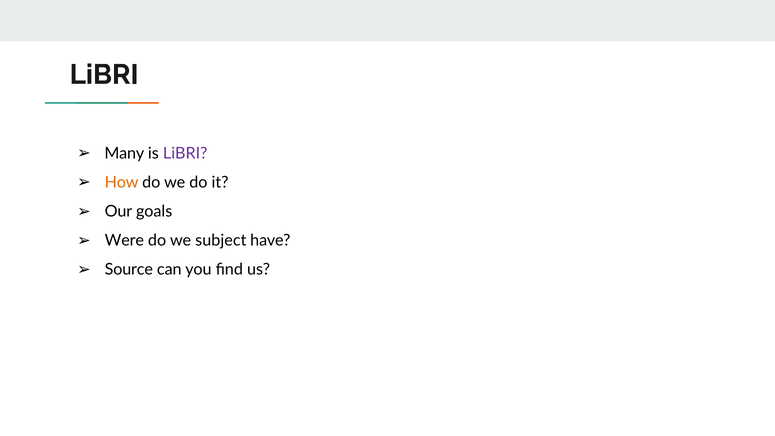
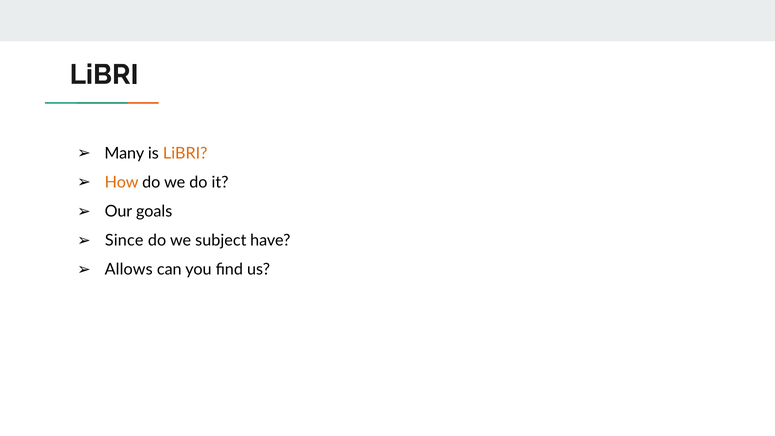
LiBRI at (185, 153) colour: purple -> orange
Were: Were -> Since
Source: Source -> Allows
